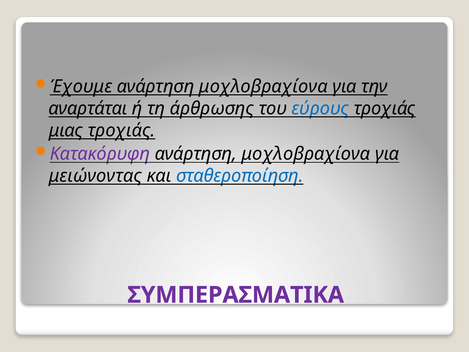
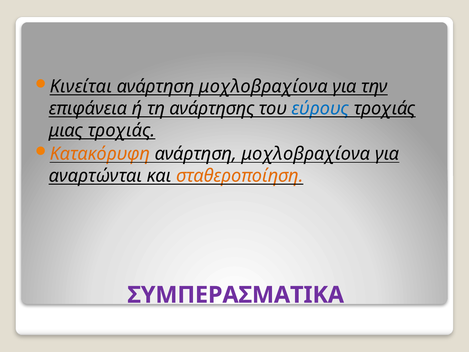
Έχουμε: Έχουμε -> Κινείται
αναρτάται: αναρτάται -> επιφάνεια
άρθρωσης: άρθρωσης -> ανάρτησης
Κατακόρυφη colour: purple -> orange
μειώνοντας: μειώνοντας -> αναρτώνται
σταθεροποίηση colour: blue -> orange
